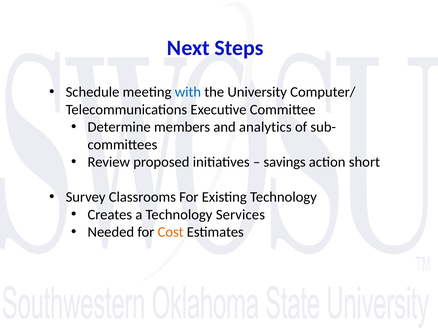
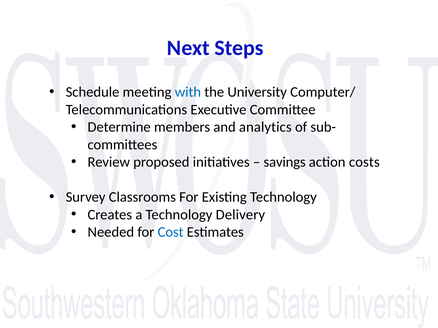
short: short -> costs
Services: Services -> Delivery
Cost colour: orange -> blue
